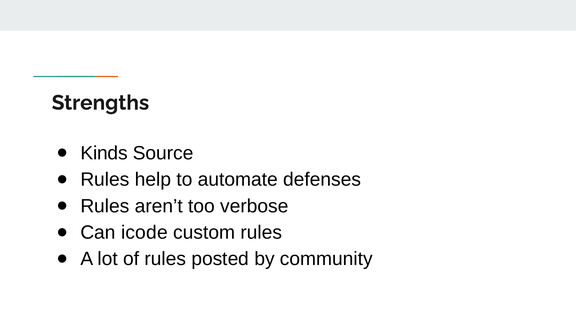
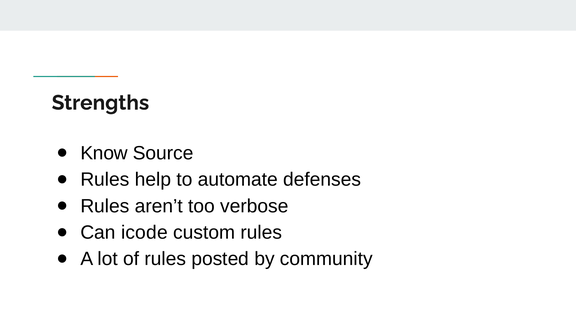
Kinds: Kinds -> Know
